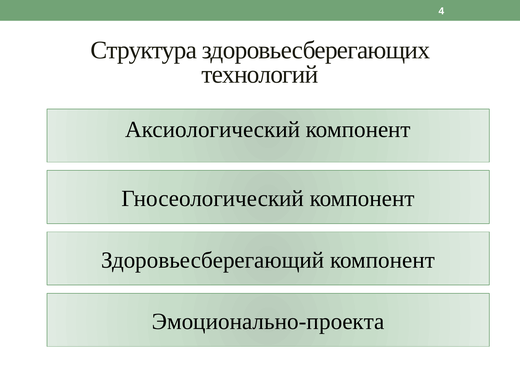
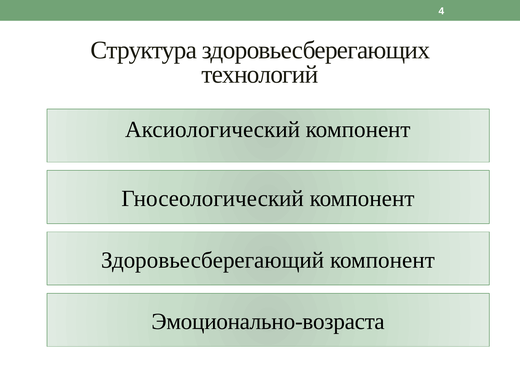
Эмоционально-проекта: Эмоционально-проекта -> Эмоционально-возраста
